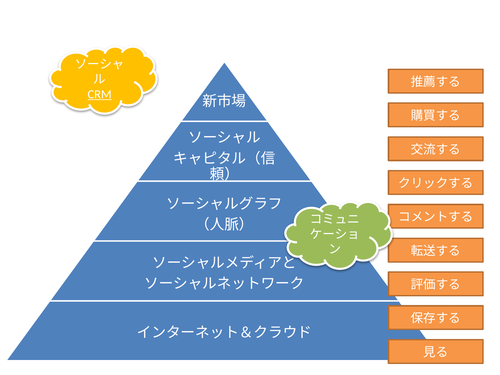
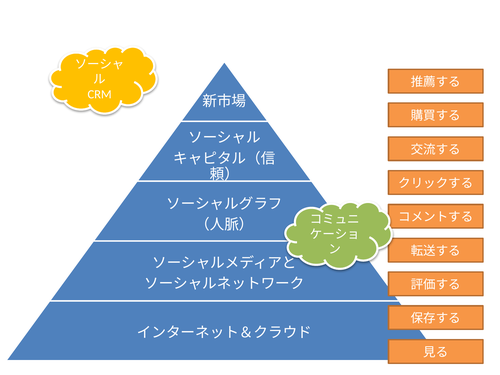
CRM underline: present -> none
